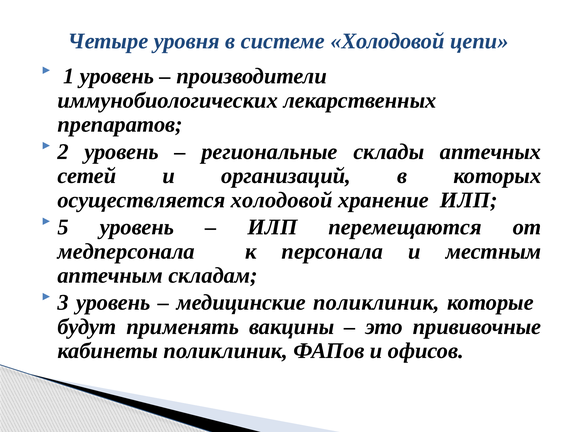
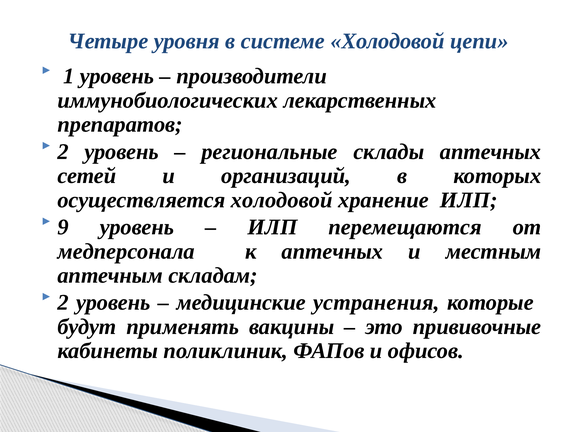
5: 5 -> 9
к персонала: персонала -> аптечных
3 at (63, 303): 3 -> 2
медицинские поликлиник: поликлиник -> устранения
